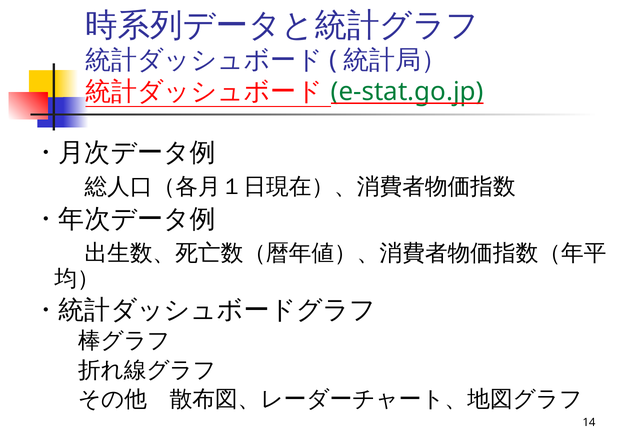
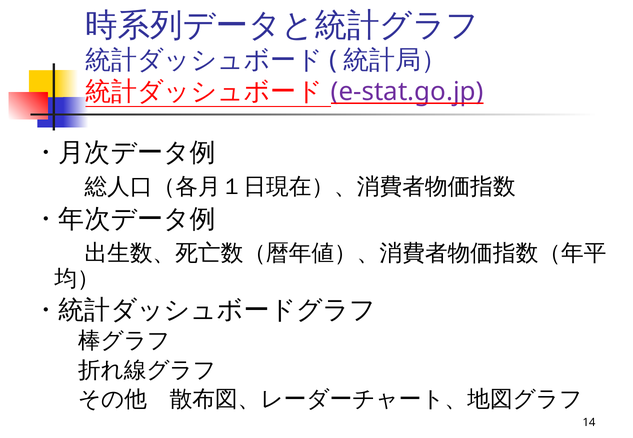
e-stat.go.jp colour: green -> purple
